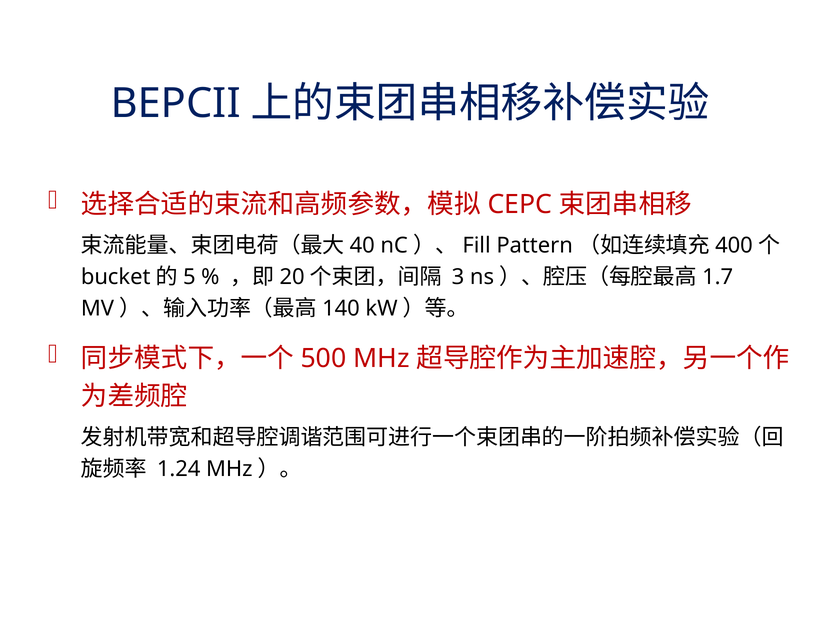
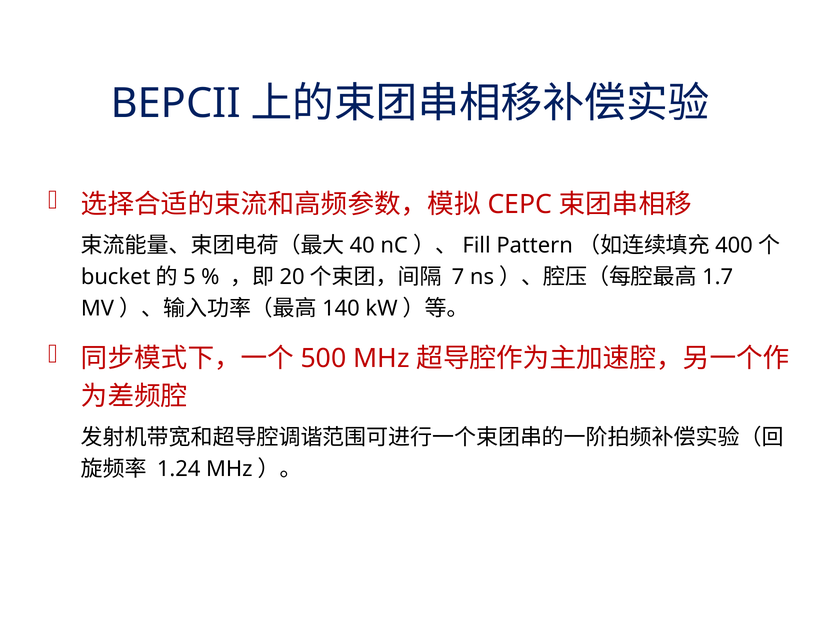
3: 3 -> 7
